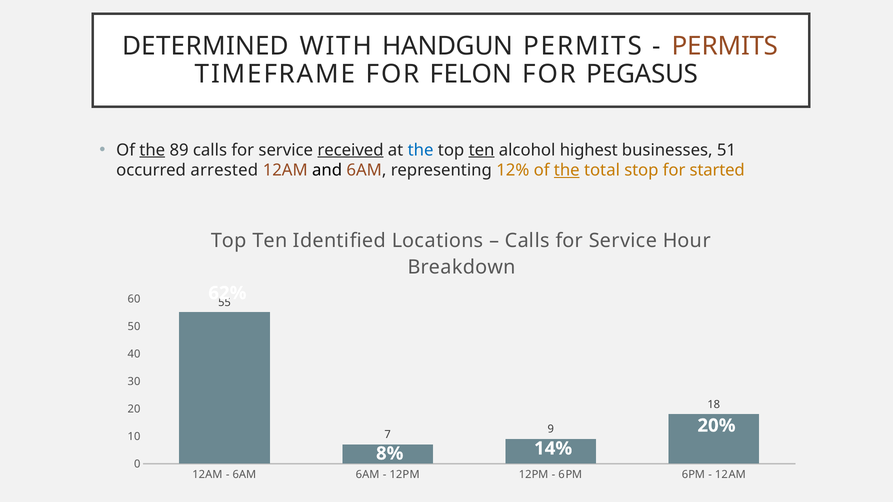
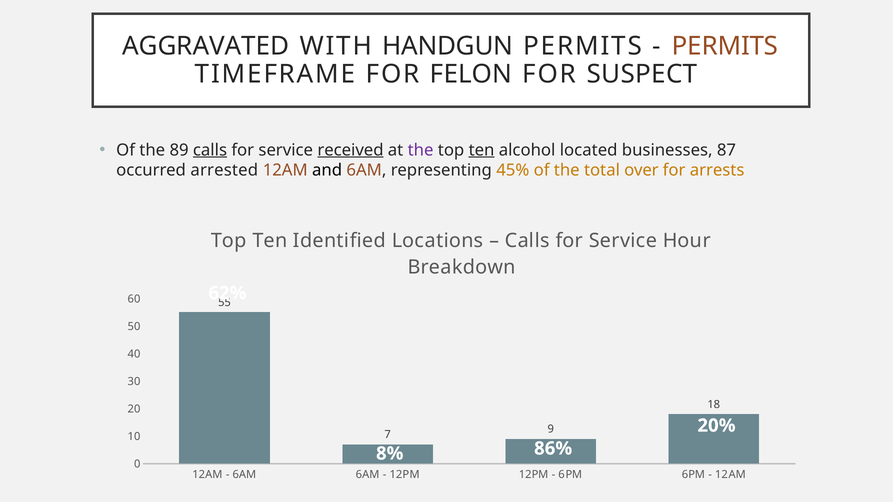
DETERMINED: DETERMINED -> AGGRAVATED
PEGASUS: PEGASUS -> SUSPECT
the at (152, 150) underline: present -> none
calls at (210, 150) underline: none -> present
the at (421, 150) colour: blue -> purple
highest: highest -> located
51: 51 -> 87
12%: 12% -> 45%
the at (567, 170) underline: present -> none
stop: stop -> over
started: started -> arrests
14%: 14% -> 86%
